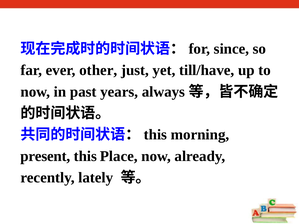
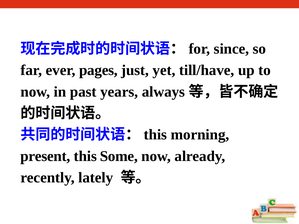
other: other -> pages
Place: Place -> Some
